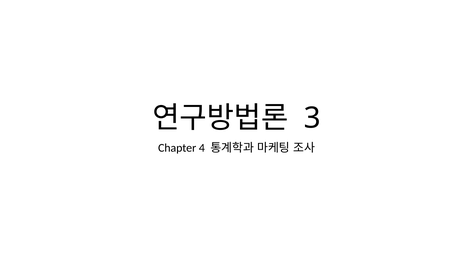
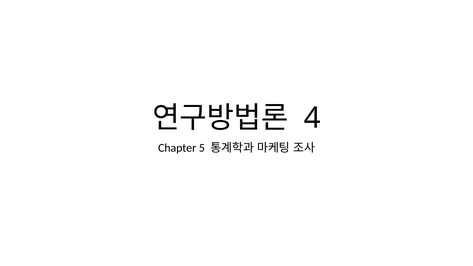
3: 3 -> 4
4: 4 -> 5
